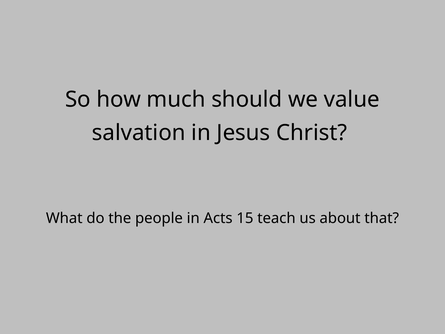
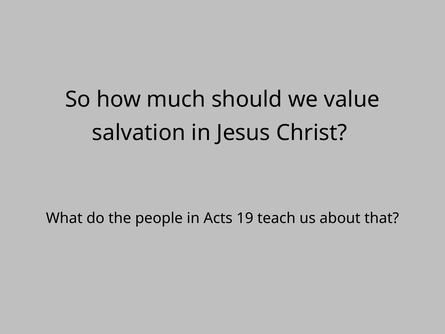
15: 15 -> 19
